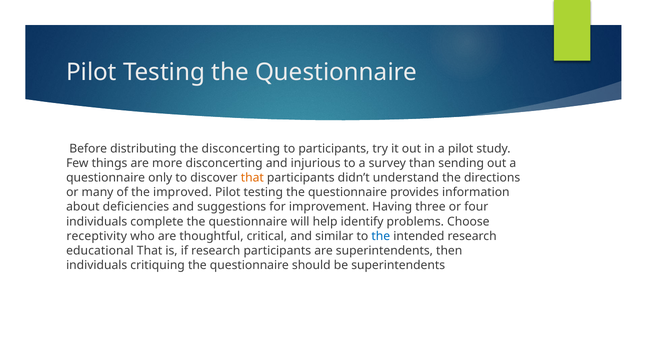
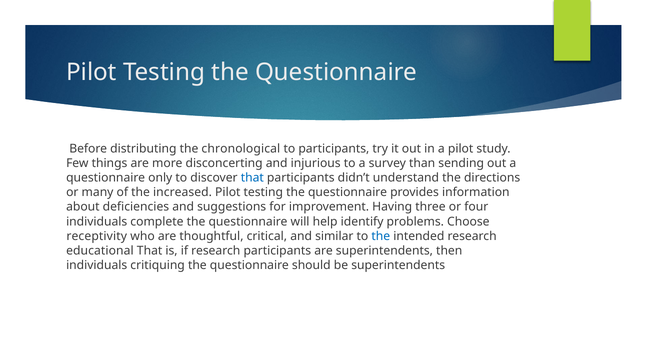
the disconcerting: disconcerting -> chronological
that at (252, 178) colour: orange -> blue
improved: improved -> increased
